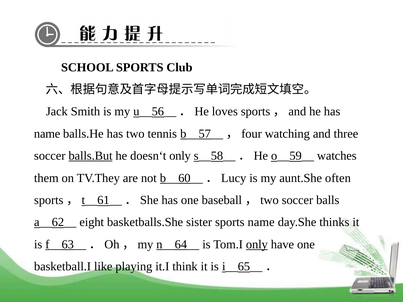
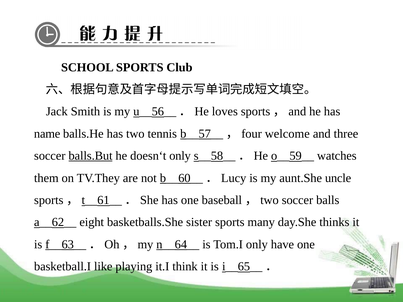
watching: watching -> welcome
often: often -> uncle
sports name: name -> many
only at (257, 245) underline: present -> none
